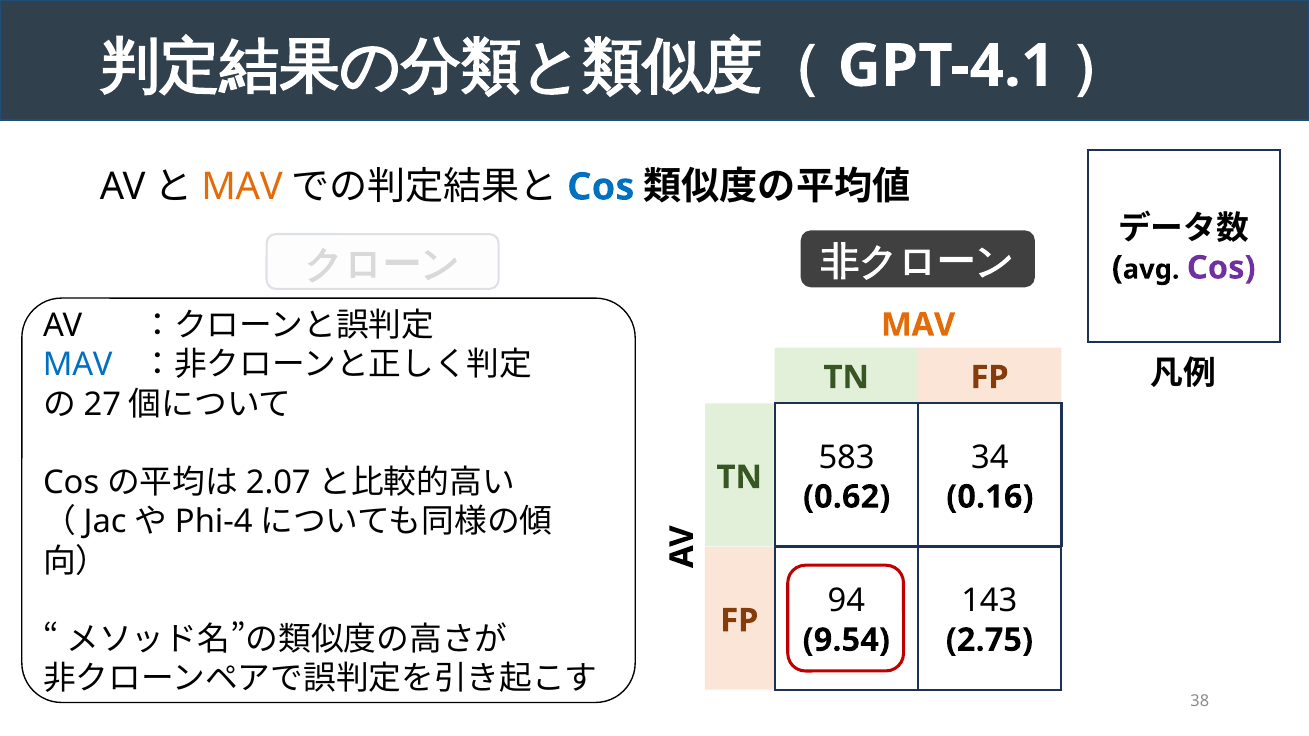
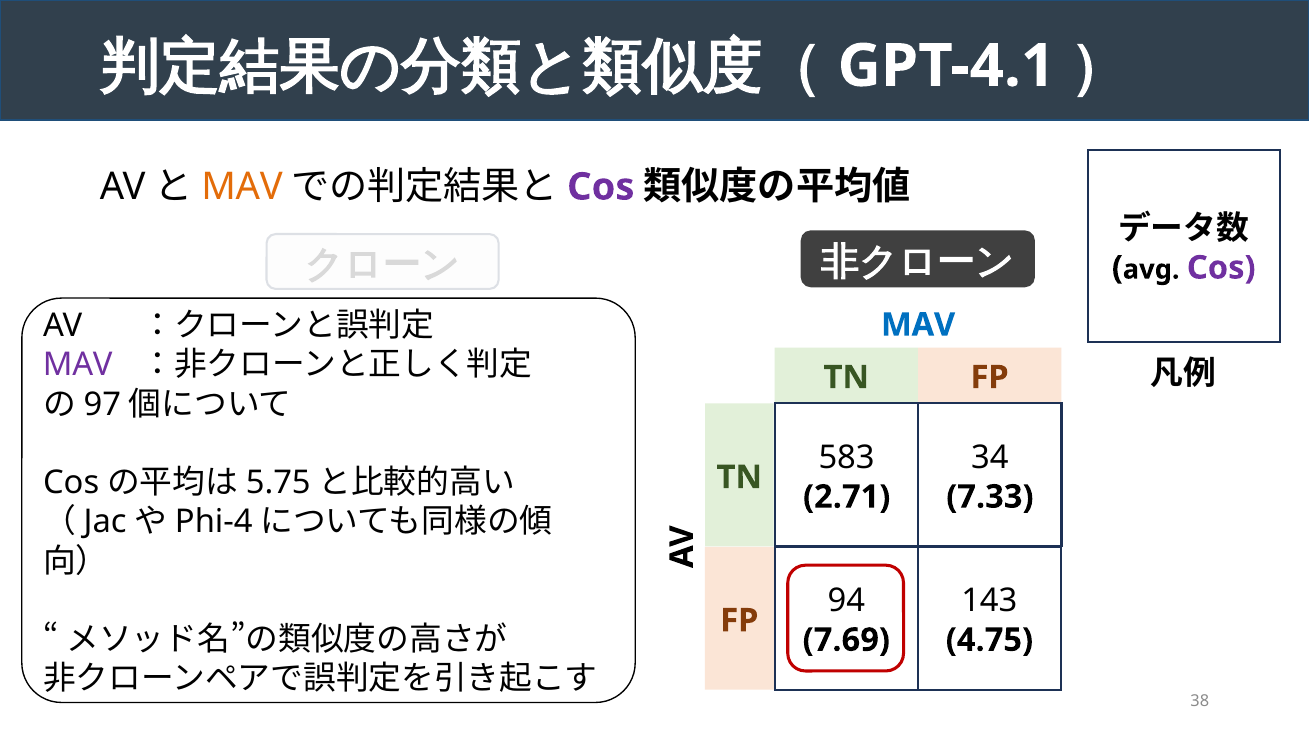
Cos at (601, 187) colour: blue -> purple
MAV at (918, 325) colour: orange -> blue
MAV at (78, 365) colour: blue -> purple
27: 27 -> 97
2.07: 2.07 -> 5.75
0.16: 0.16 -> 7.33
0.62: 0.62 -> 2.71
9.54: 9.54 -> 7.69
2.75: 2.75 -> 4.75
